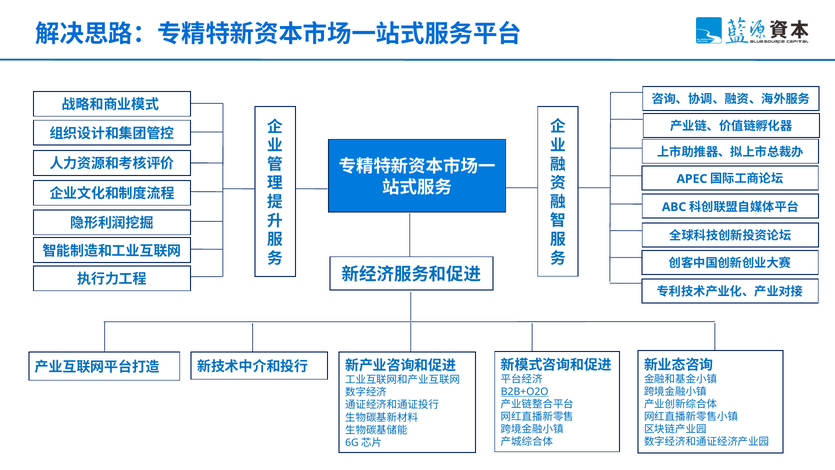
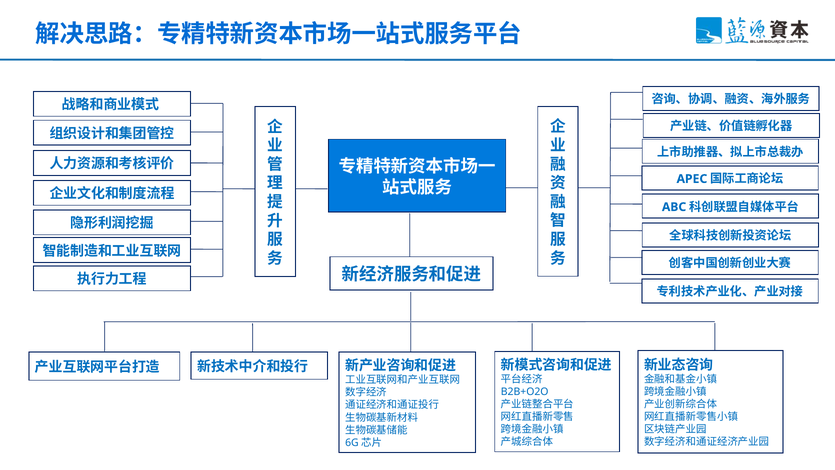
B2B+O2O underline: present -> none
